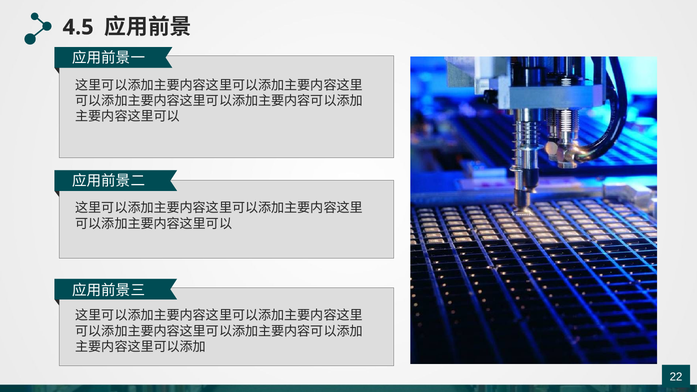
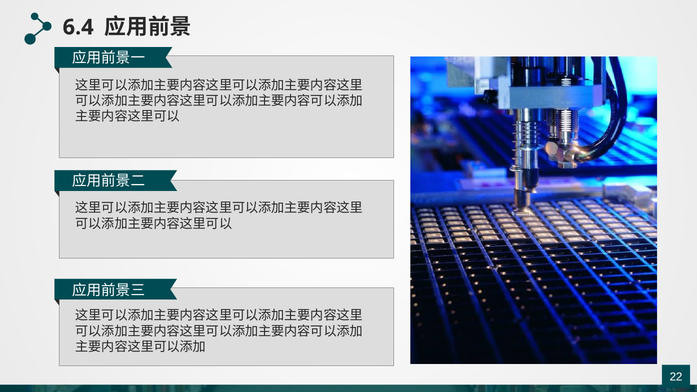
4.5: 4.5 -> 6.4
